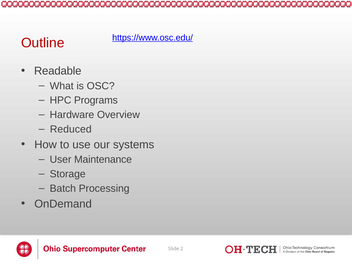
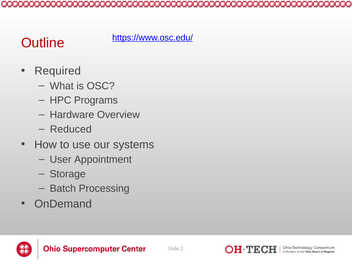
Readable: Readable -> Required
Maintenance: Maintenance -> Appointment
